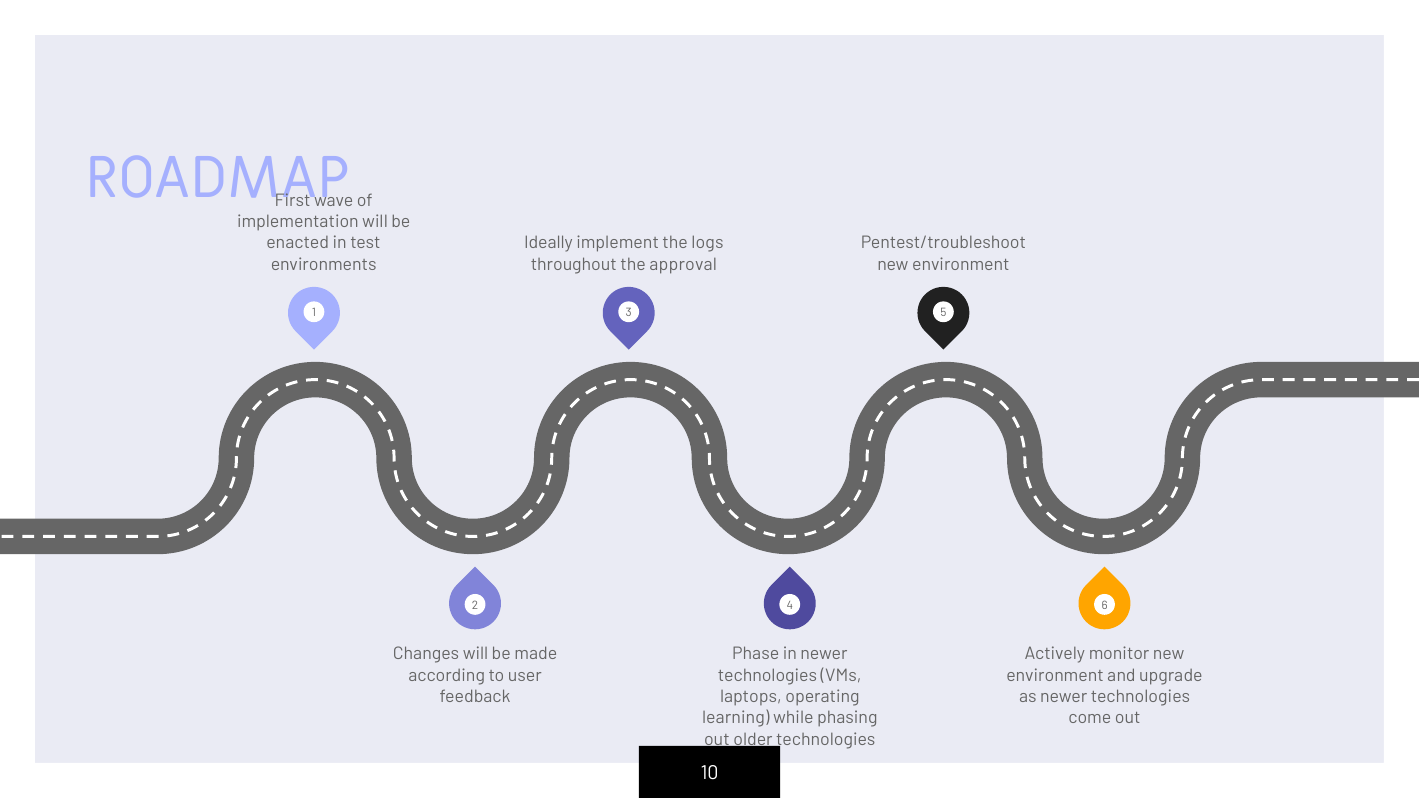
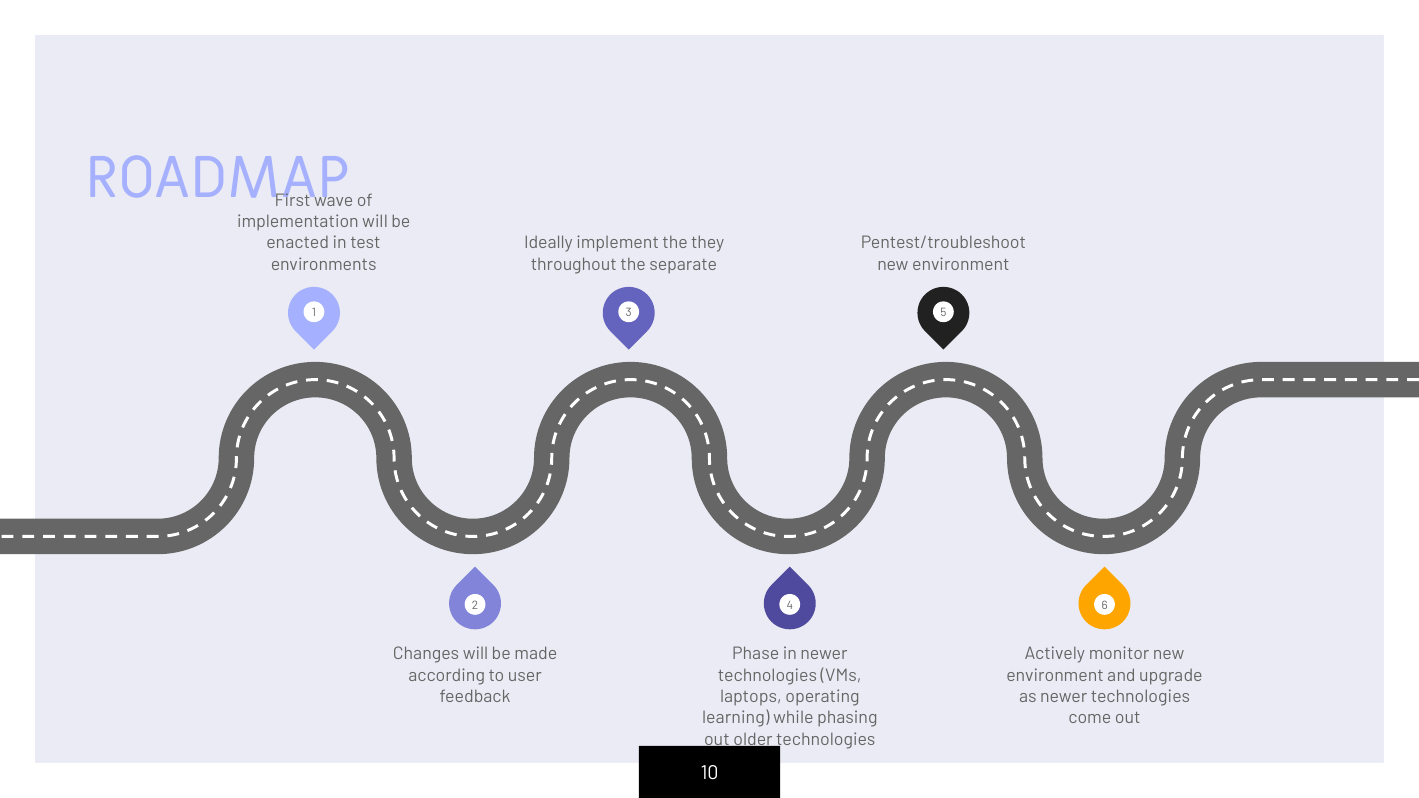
logs: logs -> they
approval: approval -> separate
